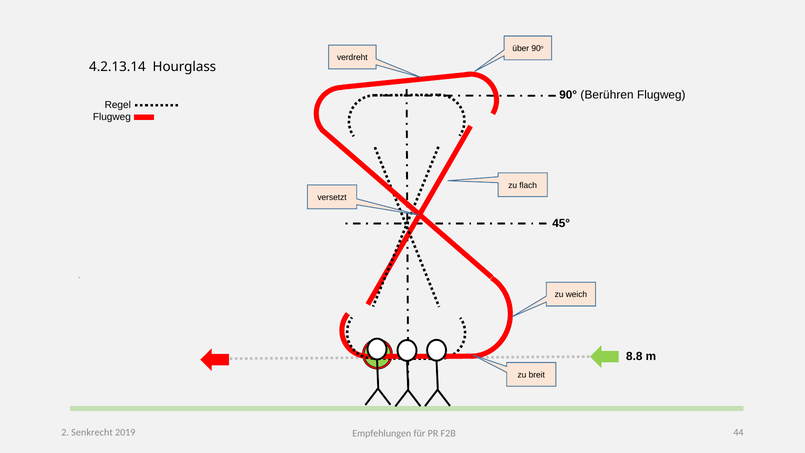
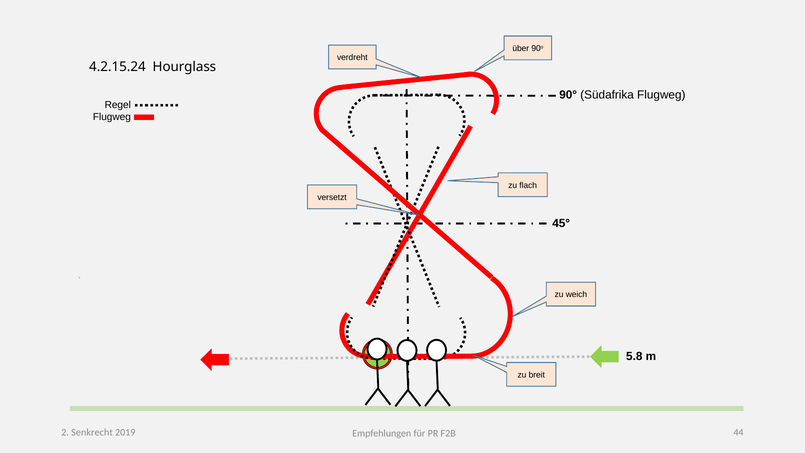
4.2.13.14: 4.2.13.14 -> 4.2.15.24
Berühren: Berühren -> Südafrika
8.8: 8.8 -> 5.8
